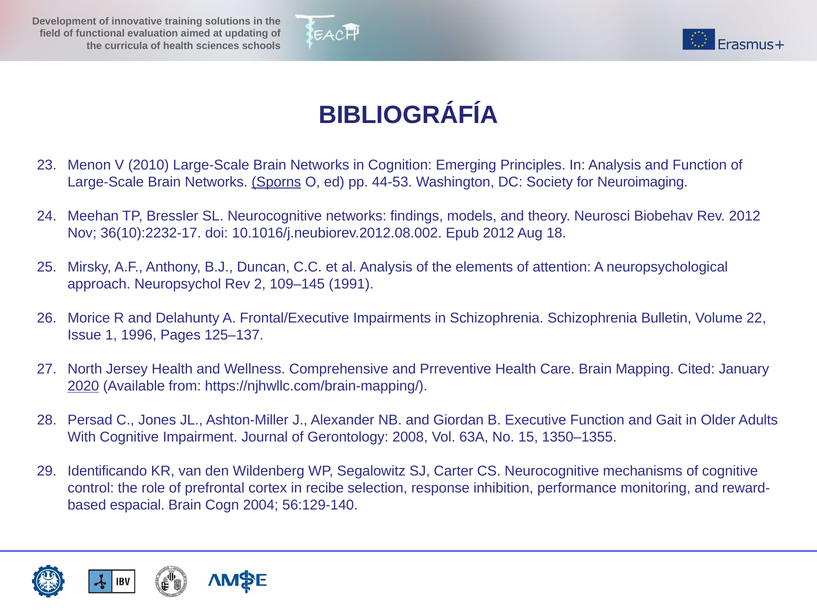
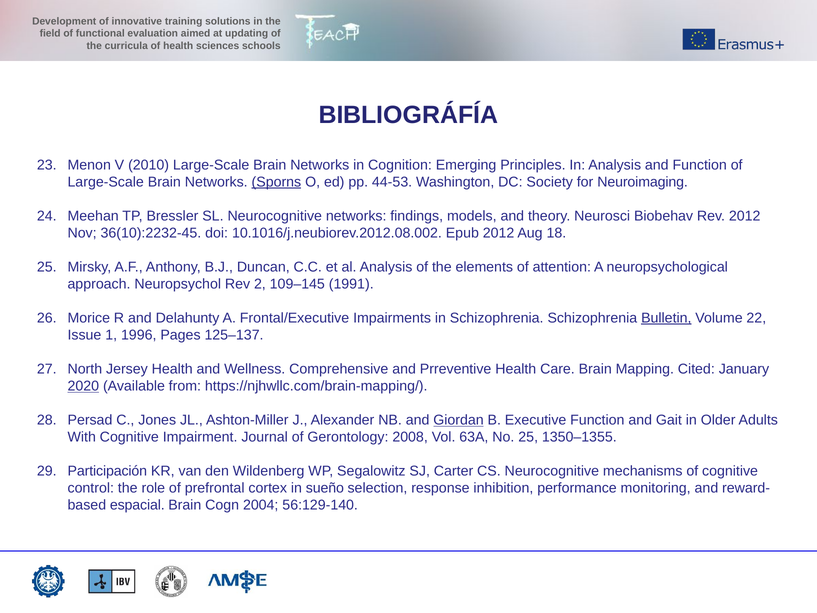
36(10):2232-17: 36(10):2232-17 -> 36(10):2232-45
Bulletin underline: none -> present
Giordan underline: none -> present
No 15: 15 -> 25
Identificando: Identificando -> Participación
recibe: recibe -> sueño
